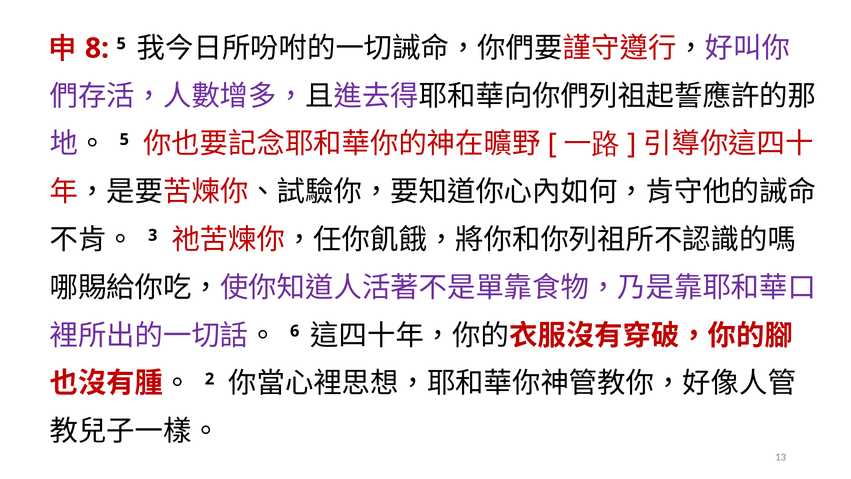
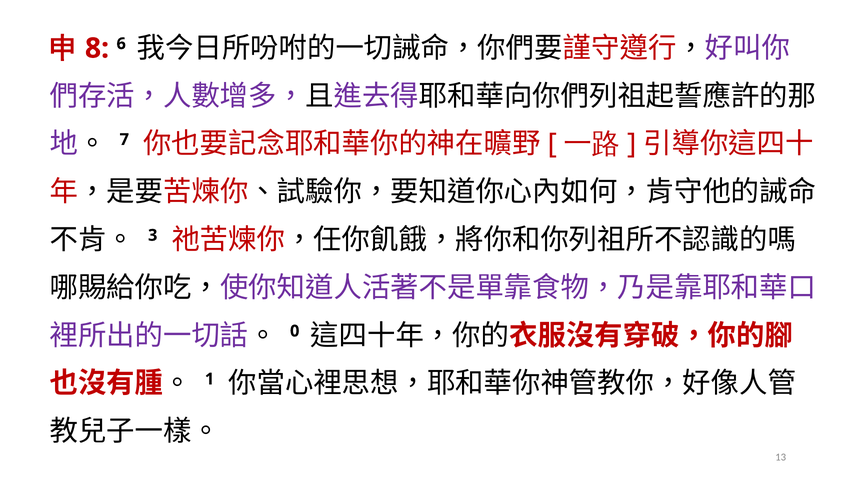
5 at (121, 44): 5 -> 6
5 at (124, 139): 5 -> 7
6: 6 -> 0
2: 2 -> 1
